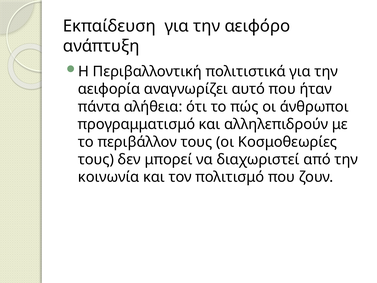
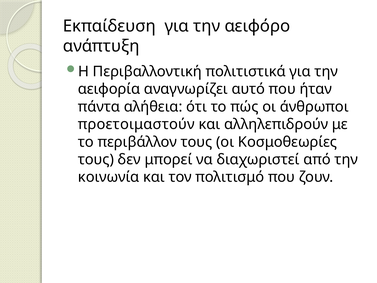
προγραμματισμό: προγραμματισμό -> προετοιμαστούν
